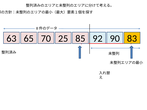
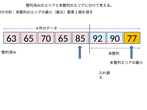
65 25: 25 -> 65
83: 83 -> 77
